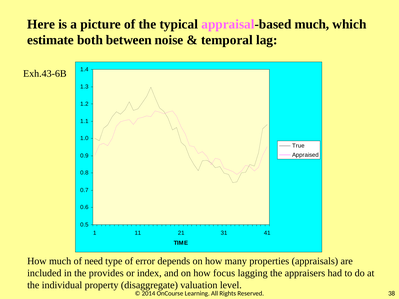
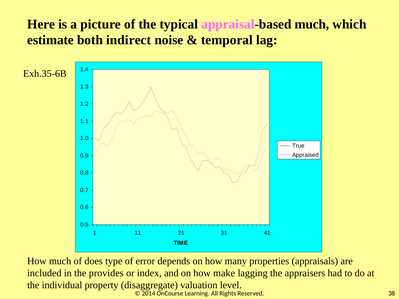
between: between -> indirect
Exh.43-6B: Exh.43-6B -> Exh.35-6B
need: need -> does
focus: focus -> make
